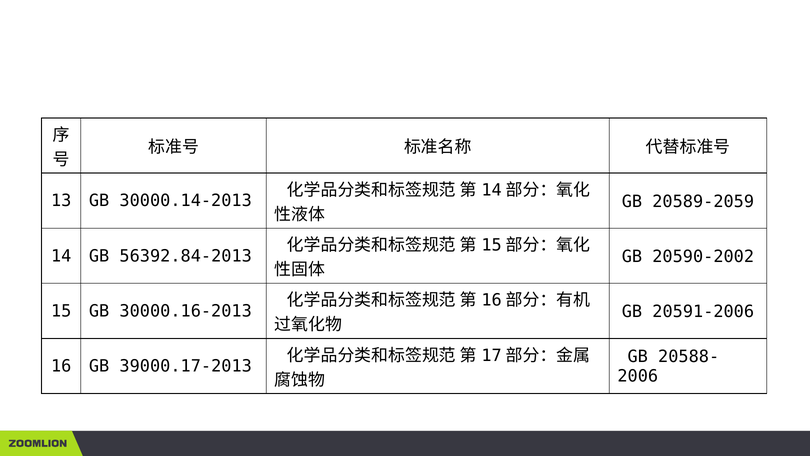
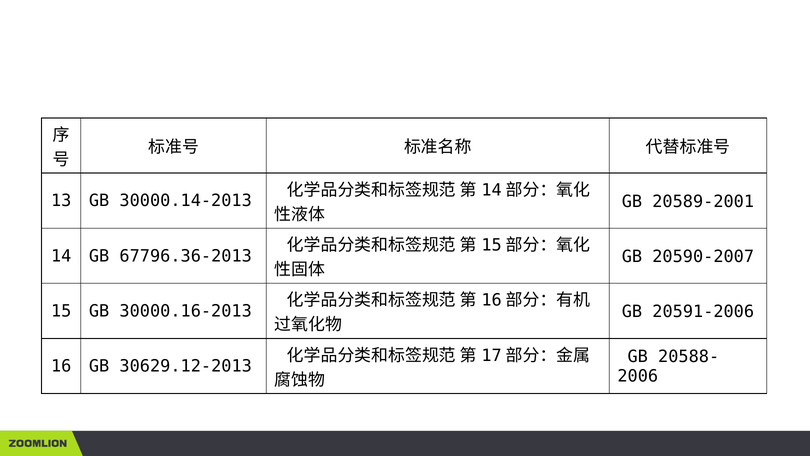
20589-2059: 20589-2059 -> 20589-2001
56392.84-2013: 56392.84-2013 -> 67796.36-2013
20590-2002: 20590-2002 -> 20590-2007
39000.17-2013: 39000.17-2013 -> 30629.12-2013
